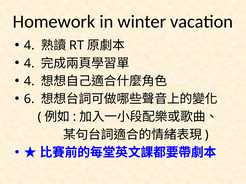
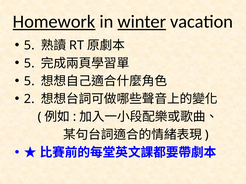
Homework underline: none -> present
winter underline: none -> present
4 at (29, 46): 4 -> 5
4 at (29, 63): 4 -> 5
4 at (29, 81): 4 -> 5
6: 6 -> 2
